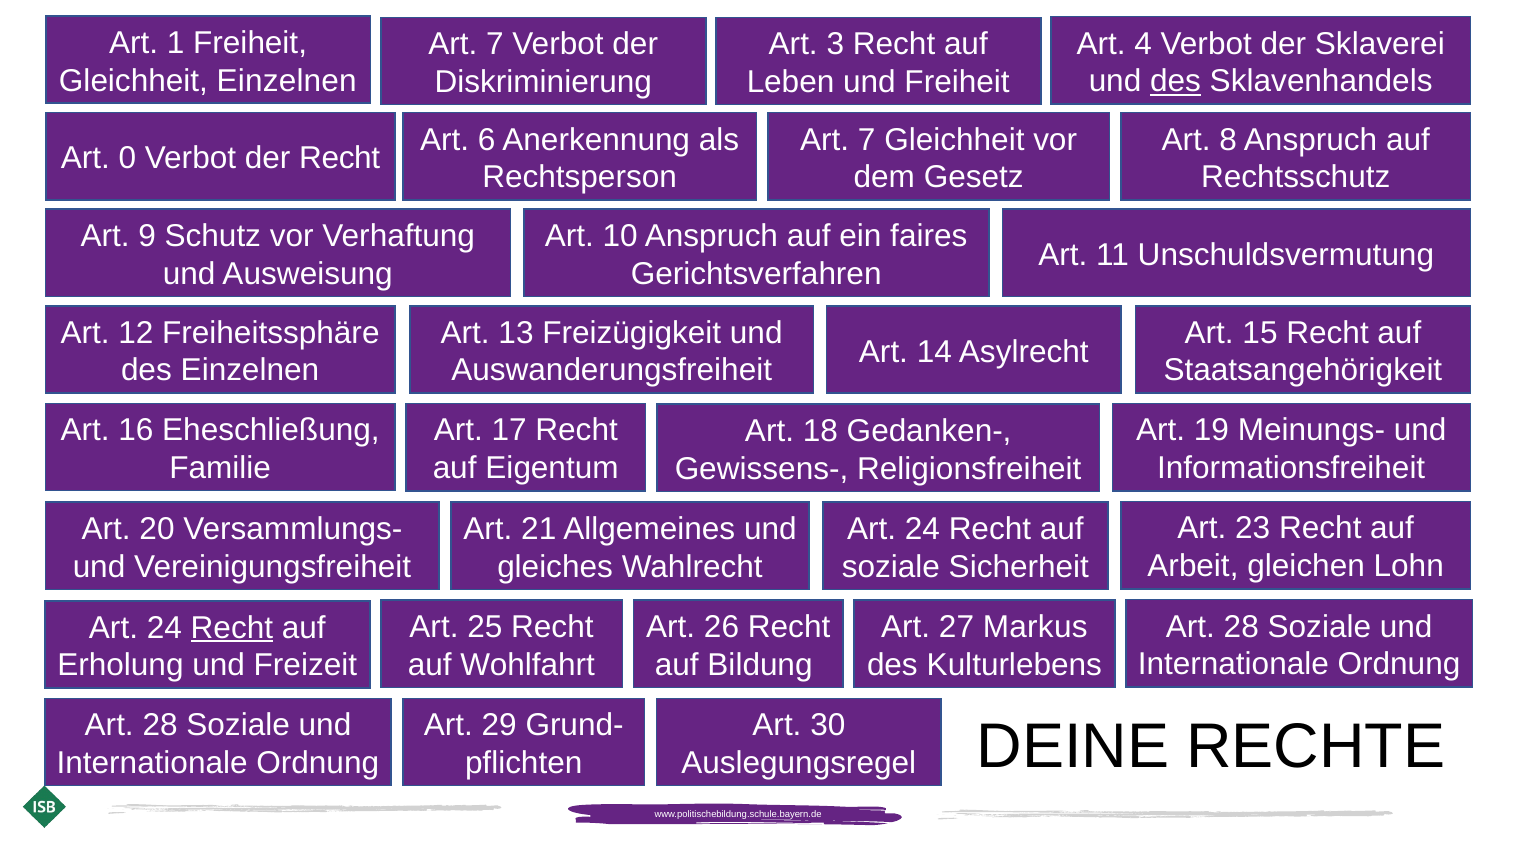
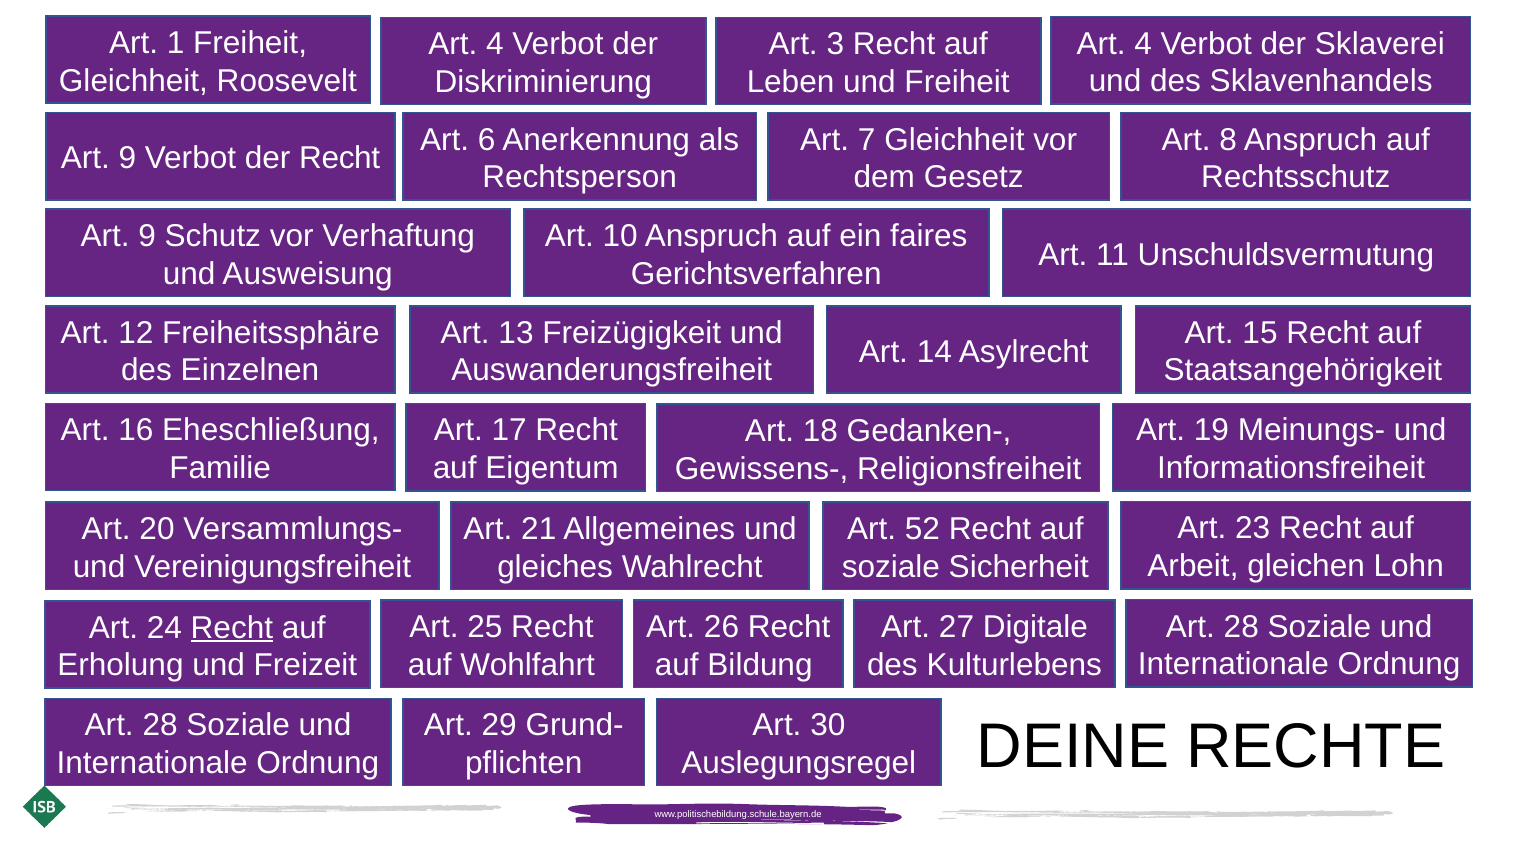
7 at (495, 44): 7 -> 4
Gleichheit Einzelnen: Einzelnen -> Roosevelt
des at (1176, 81) underline: present -> none
0 at (127, 159): 0 -> 9
24 at (922, 529): 24 -> 52
Markus: Markus -> Digitale
